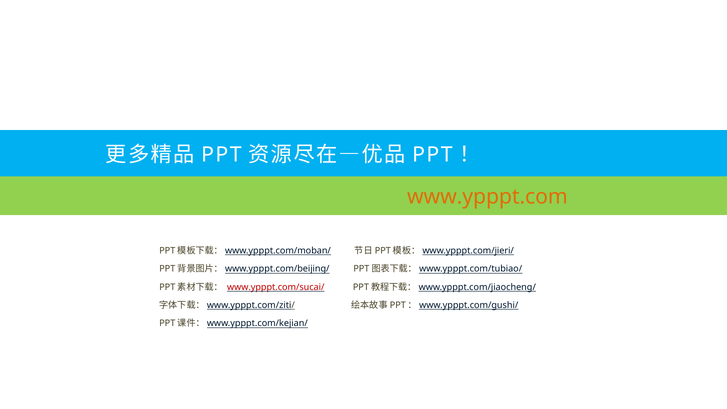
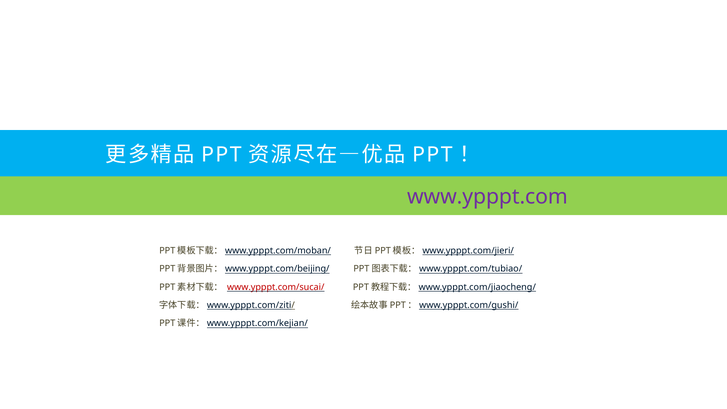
www.ypppt.com colour: orange -> purple
